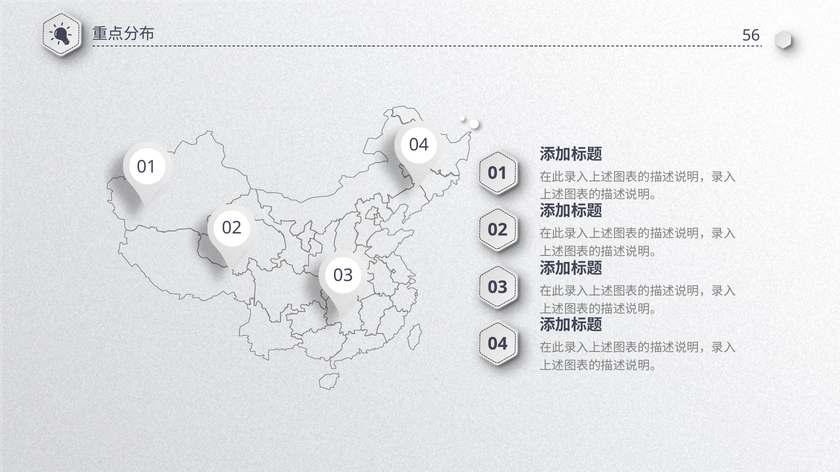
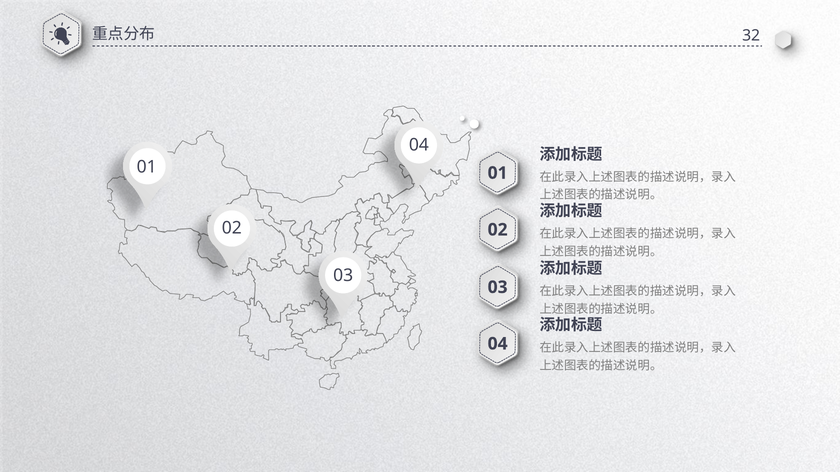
56: 56 -> 32
